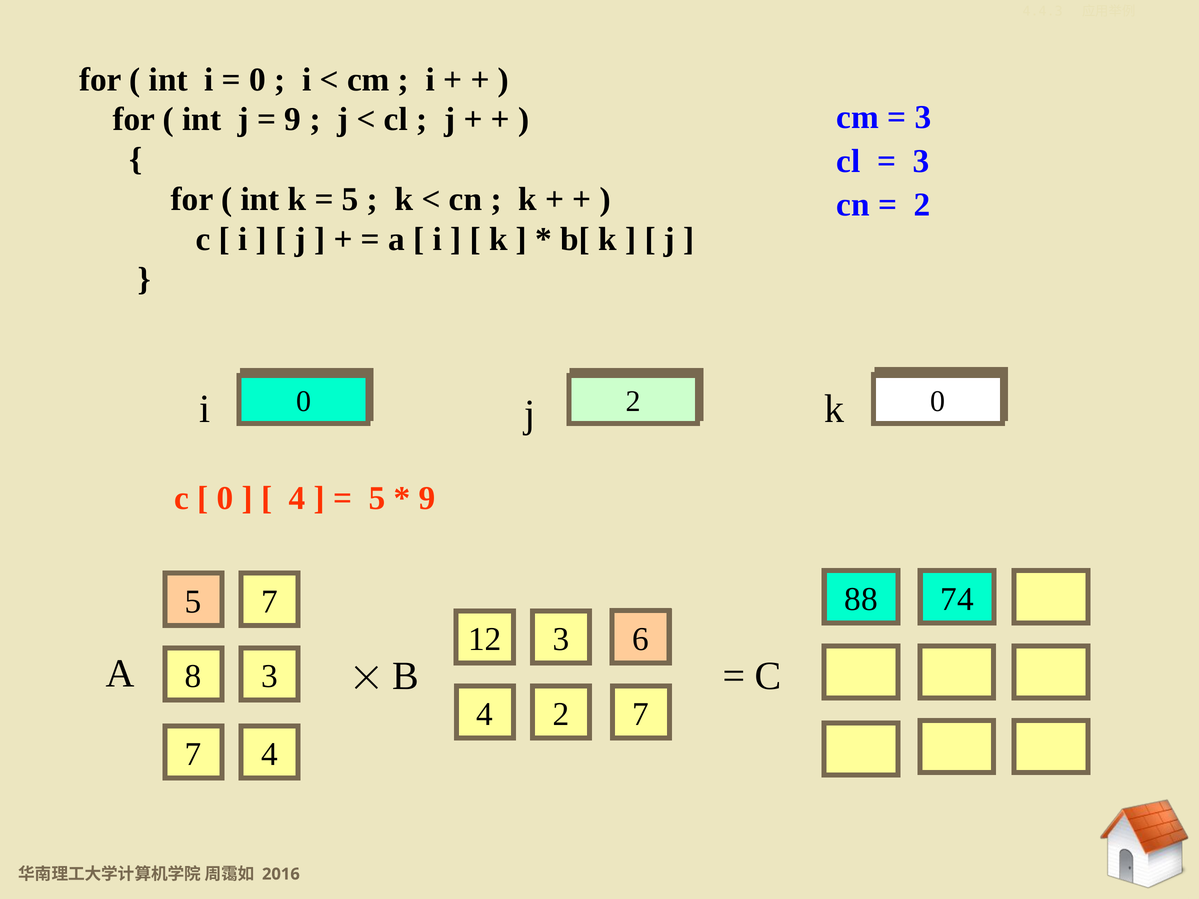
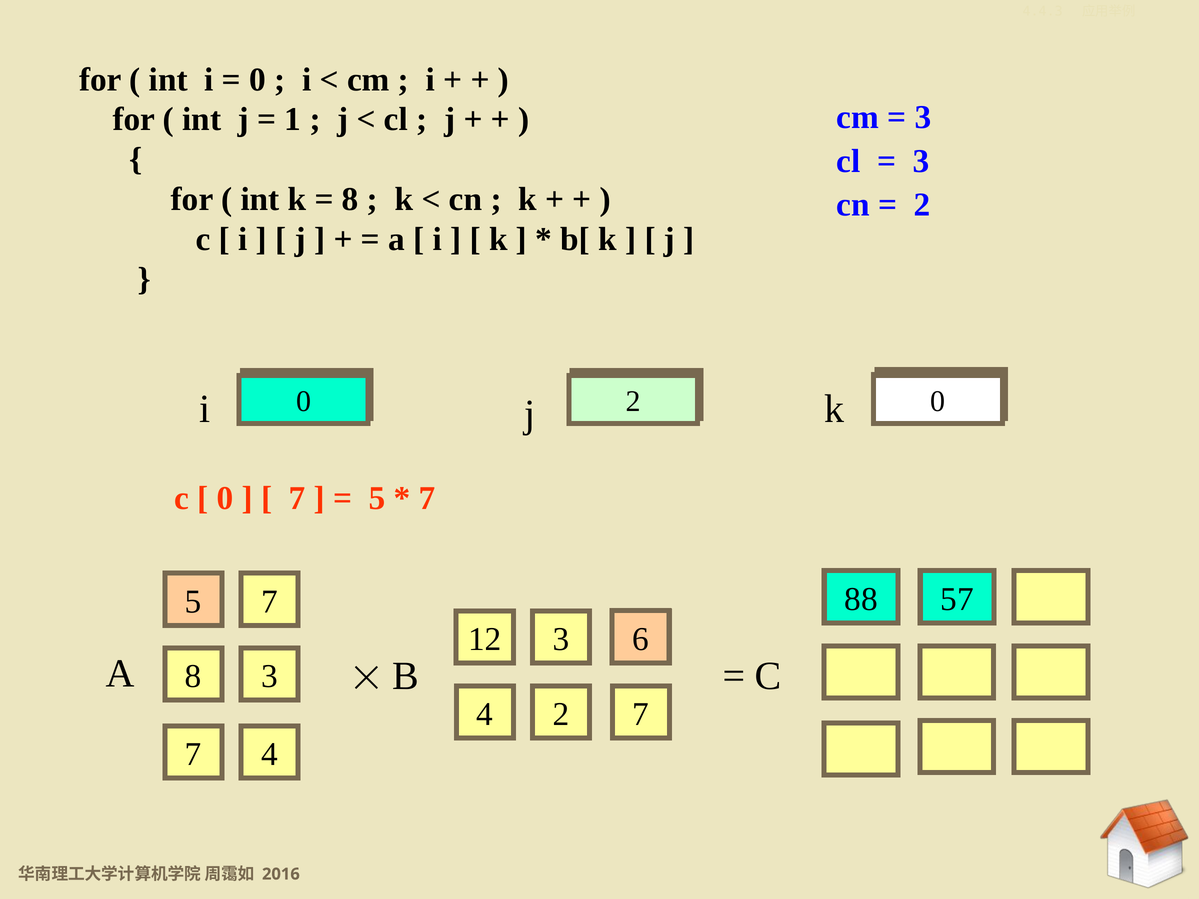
9 at (293, 120): 9 -> 1
5 at (350, 199): 5 -> 8
4 at (297, 499): 4 -> 7
9 at (427, 499): 9 -> 7
74: 74 -> 57
